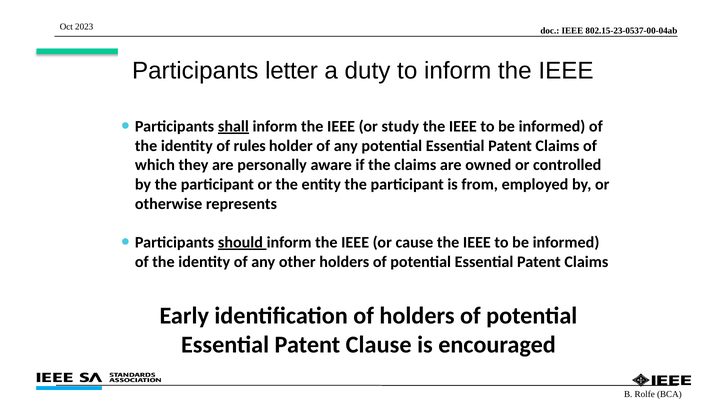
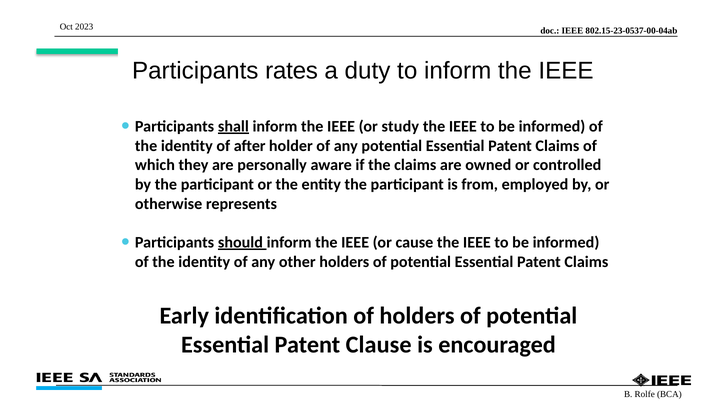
letter: letter -> rates
rules: rules -> after
